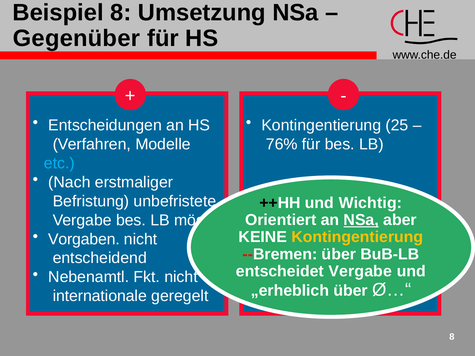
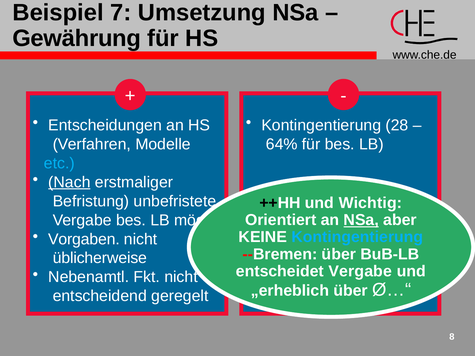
Beispiel 8: 8 -> 7
Gegenüber: Gegenüber -> Gewährung
25: 25 -> 28
76%: 76% -> 64%
Nach underline: none -> present
Kontingentierung at (357, 237) colour: yellow -> light blue
entscheidend: entscheidend -> üblicherweise
internationale: internationale -> entscheidend
